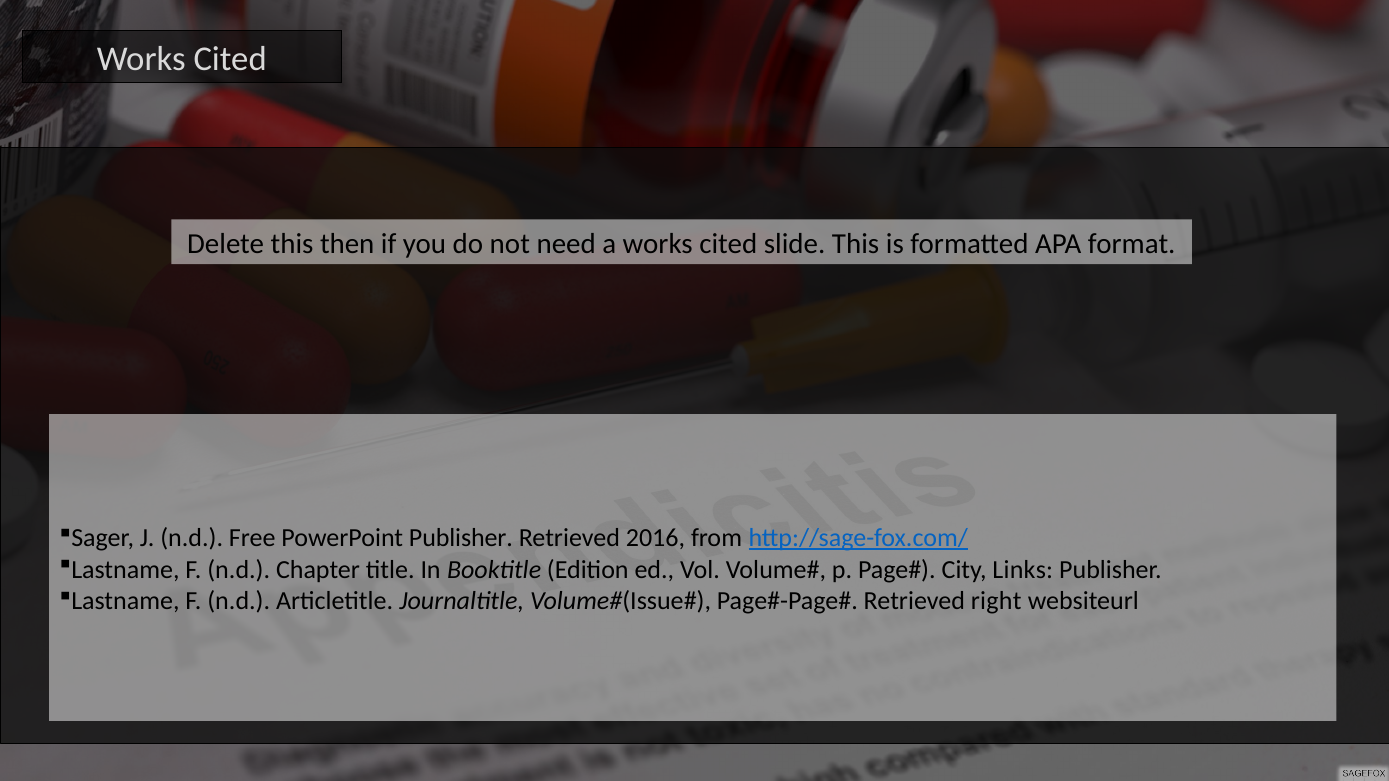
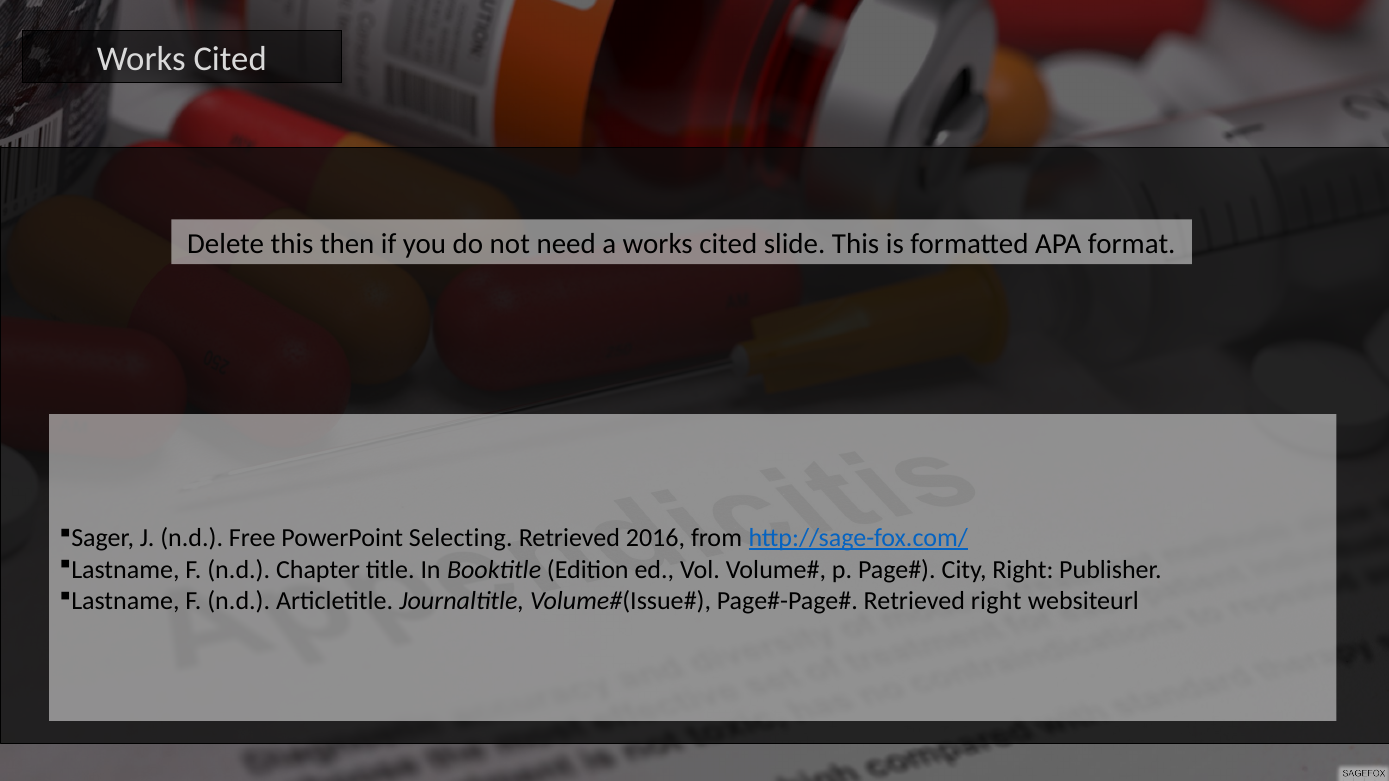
PowerPoint Publisher: Publisher -> Selecting
City Links: Links -> Right
